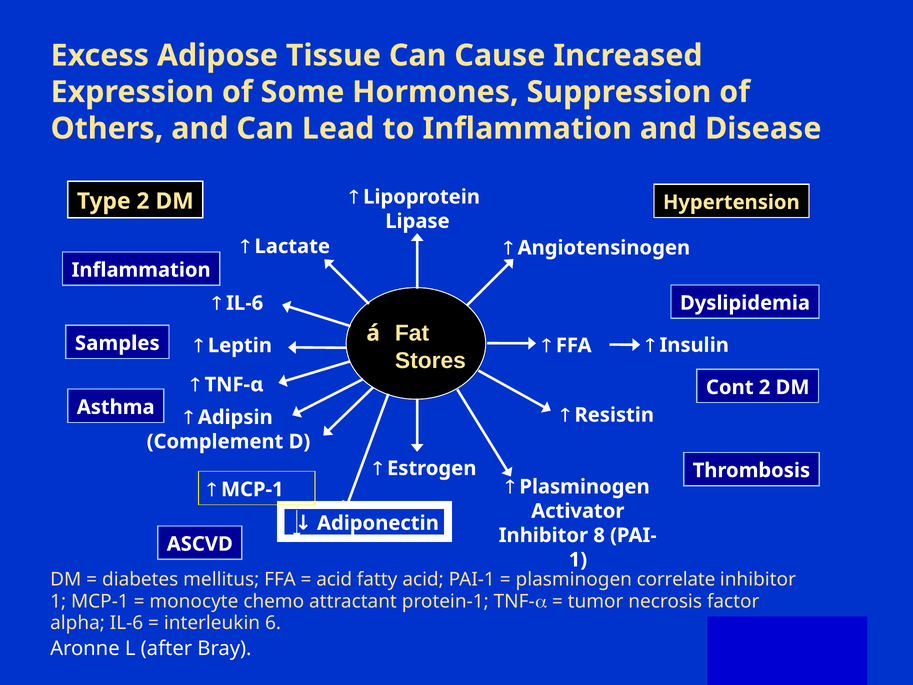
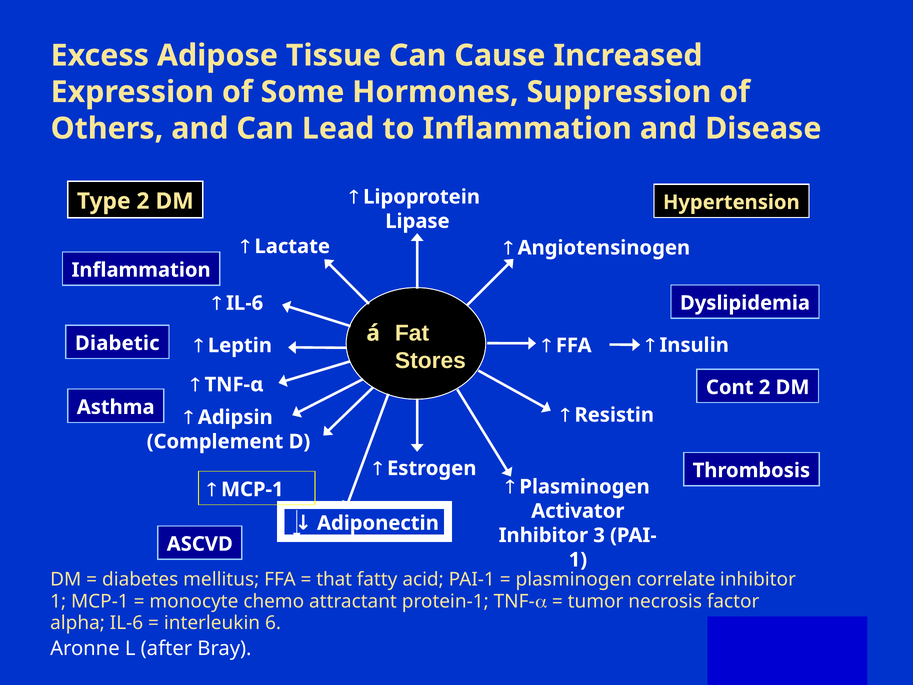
Samples: Samples -> Diabetic
8: 8 -> 3
acid at (334, 579): acid -> that
